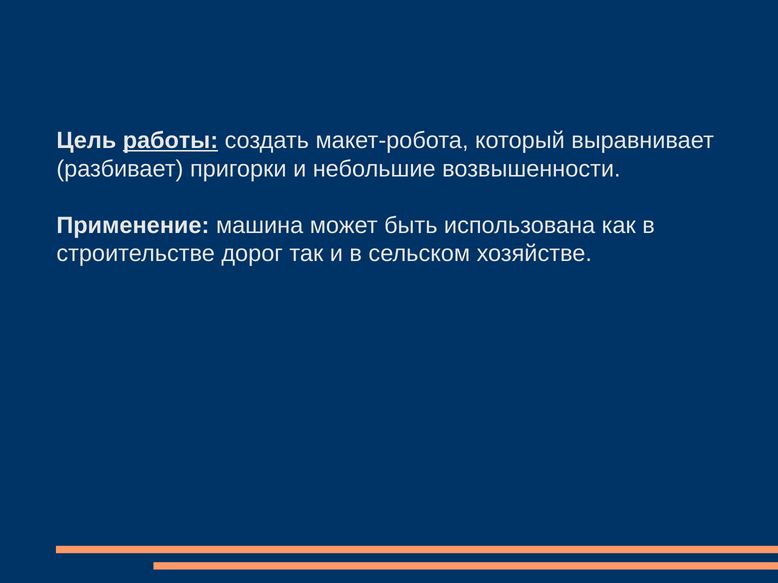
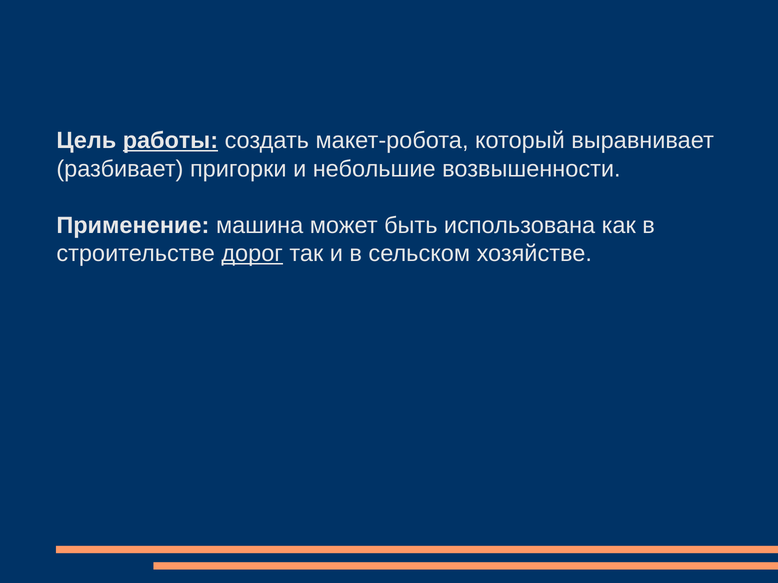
дорог underline: none -> present
